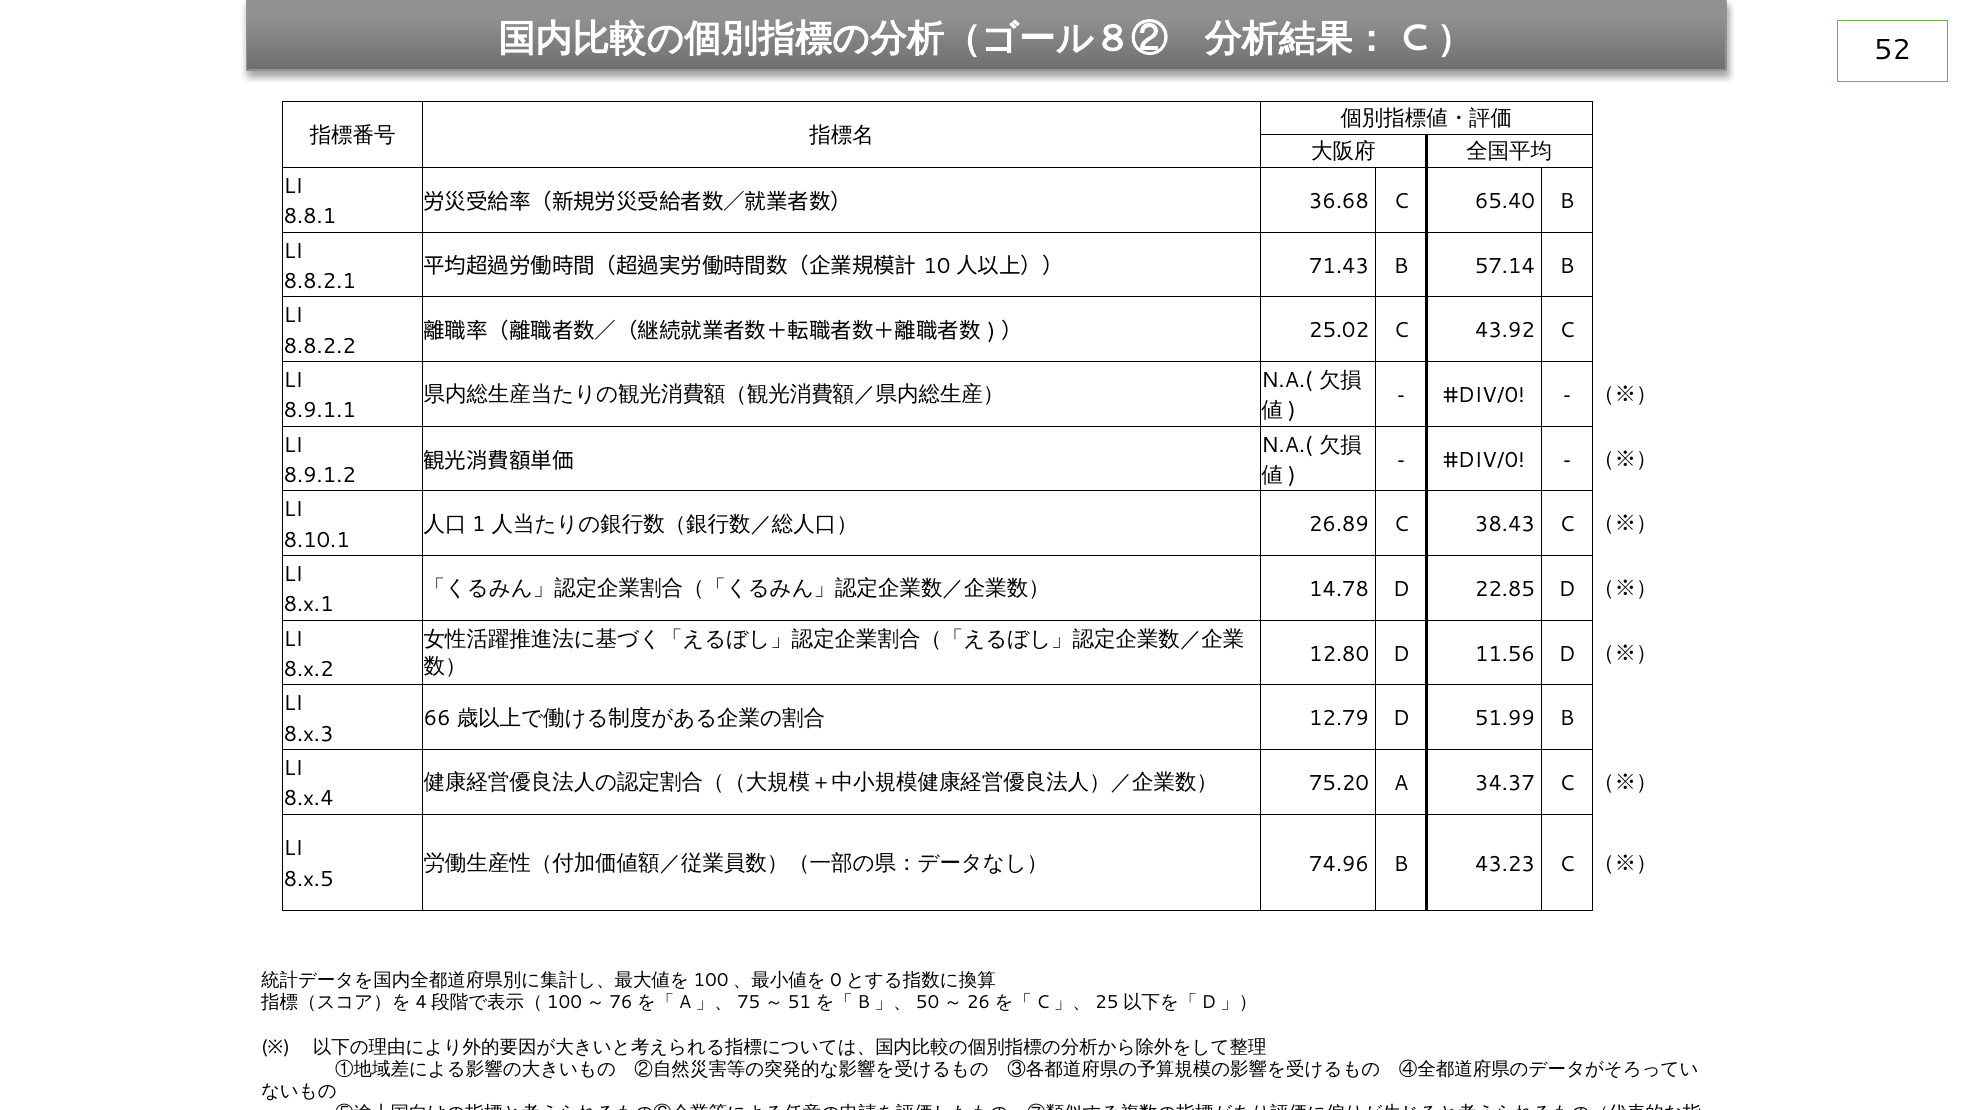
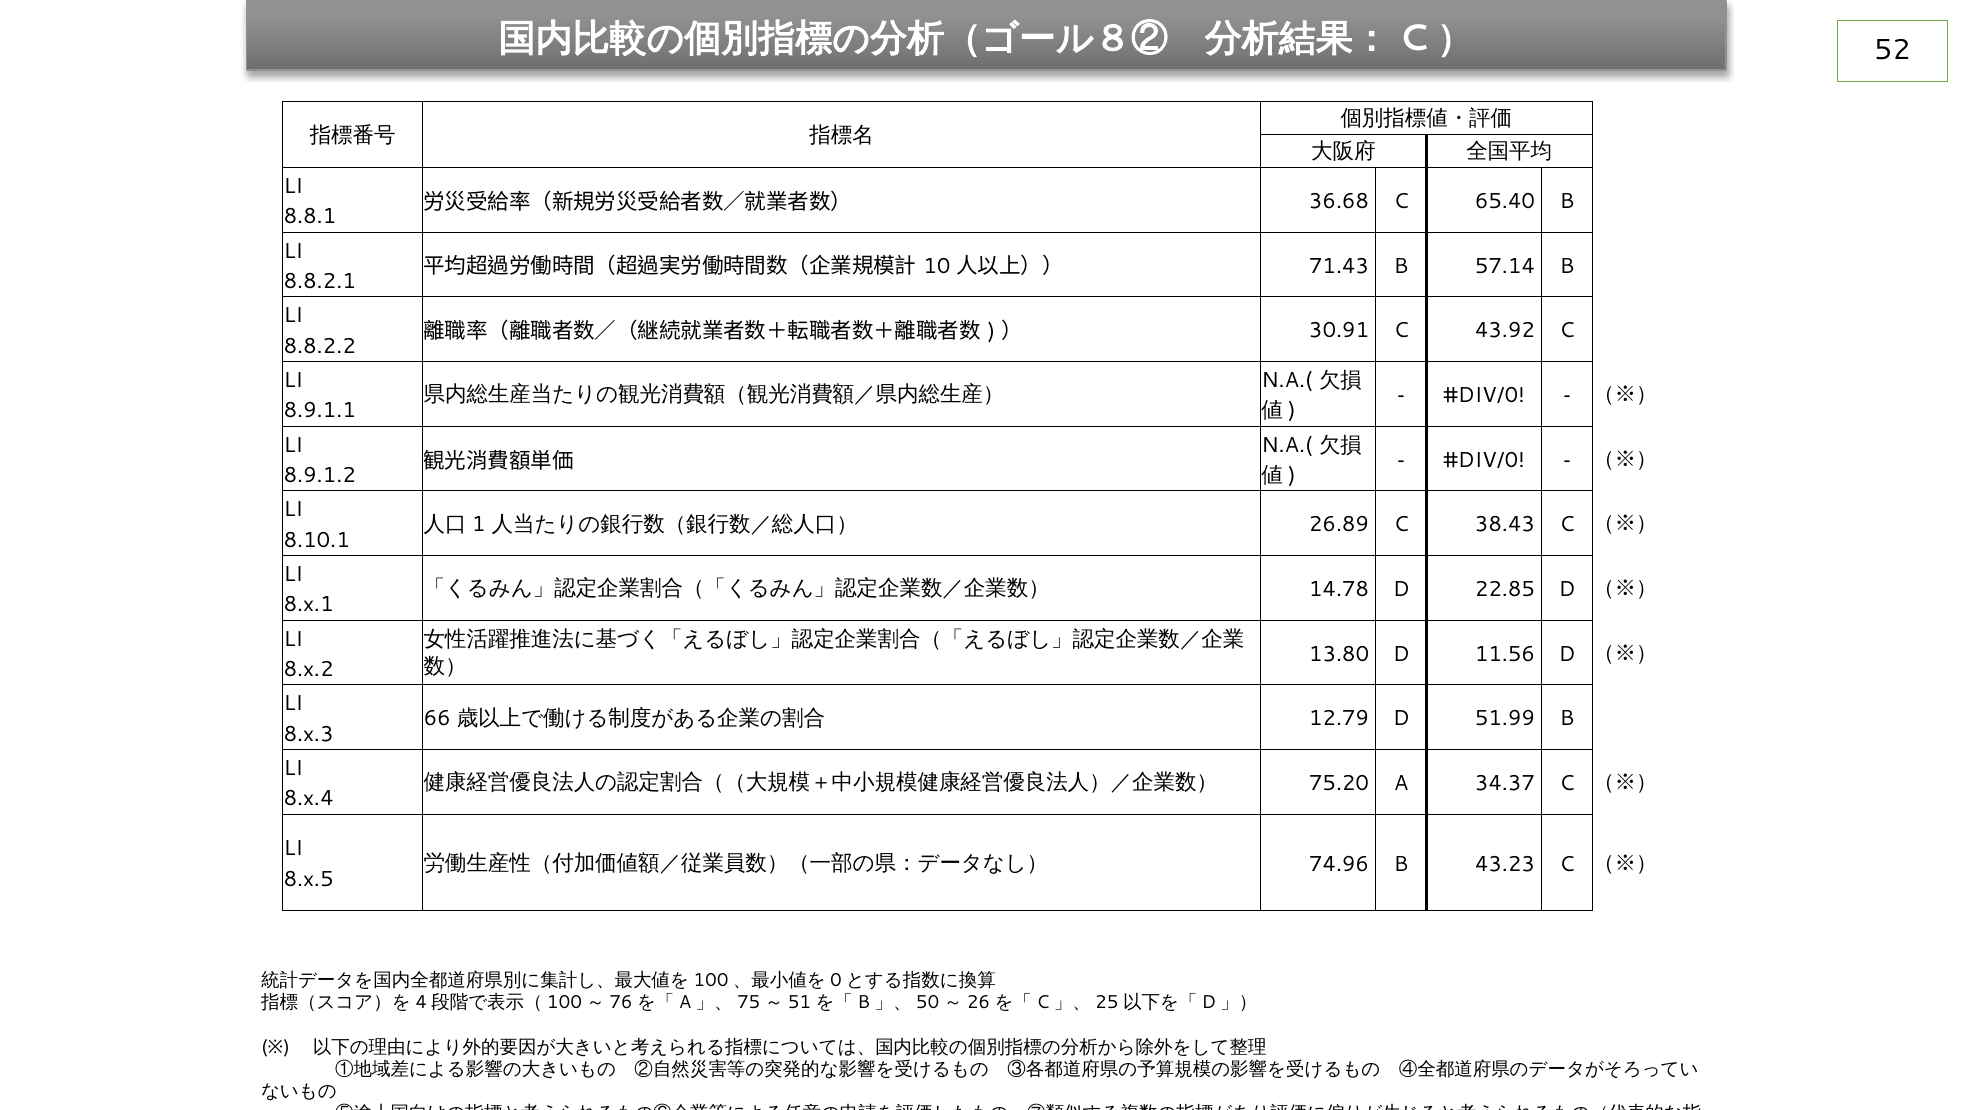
25.02: 25.02 -> 30.91
12.80: 12.80 -> 13.80
